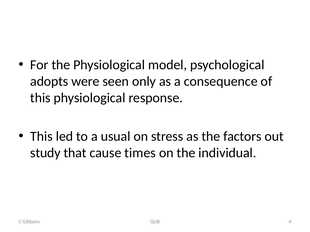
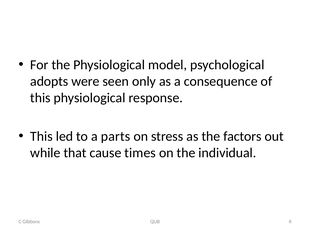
usual: usual -> parts
study: study -> while
